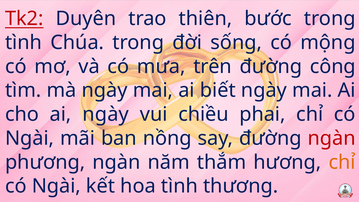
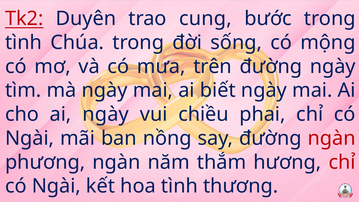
thiên: thiên -> cung
đường công: công -> ngày
chỉ at (342, 162) colour: orange -> red
